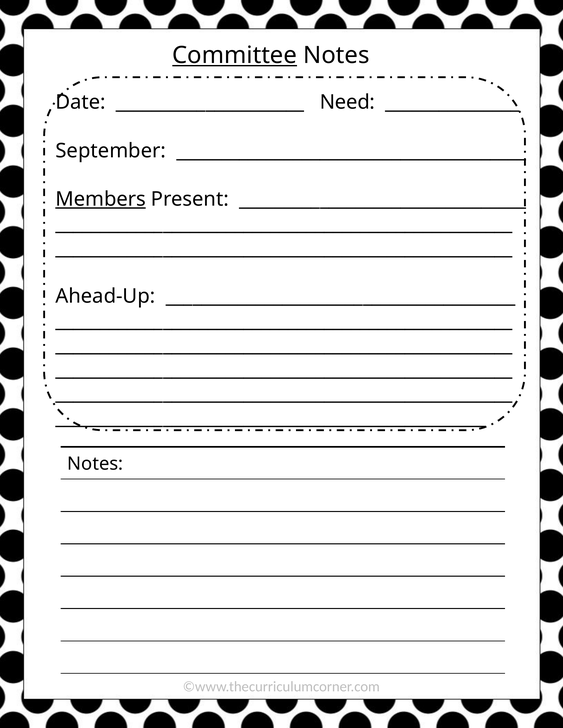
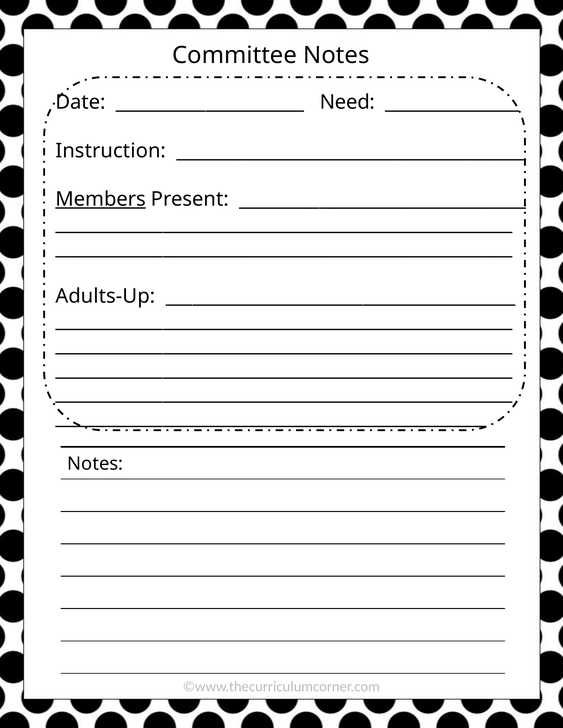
Committee underline: present -> none
September: September -> Instruction
Ahead-Up: Ahead-Up -> Adults-Up
